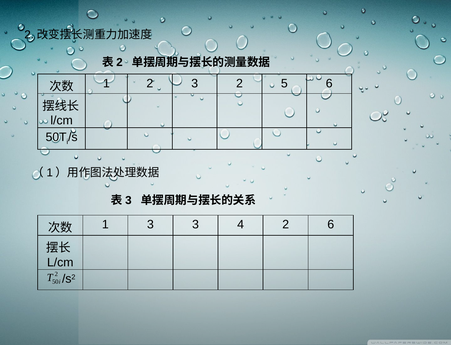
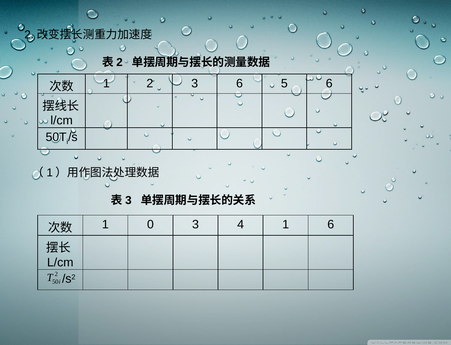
3 2: 2 -> 6
1 3: 3 -> 0
4 2: 2 -> 1
